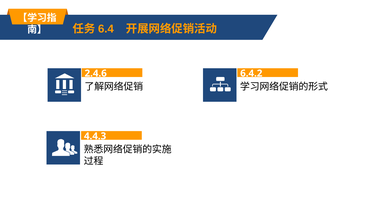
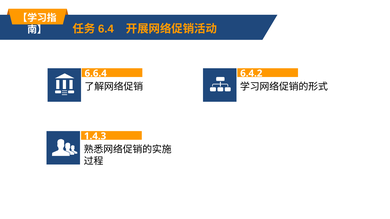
2.4.6: 2.4.6 -> 6.6.4
4.4.3: 4.4.3 -> 1.4.3
